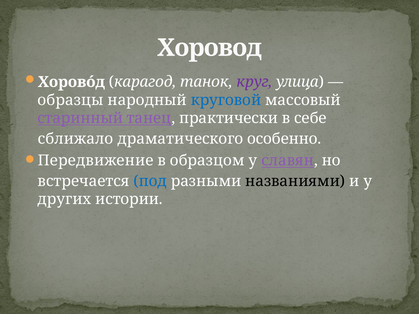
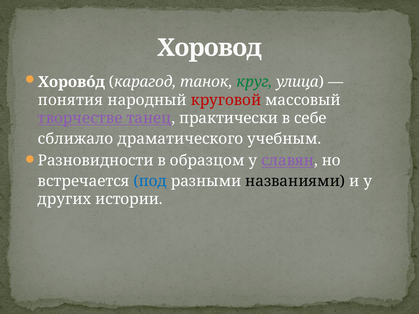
круг colour: purple -> green
образцы: образцы -> понятия
круговой colour: blue -> red
старинный: старинный -> творчестве
особенно: особенно -> учебным
Передвижение: Передвижение -> Разновидности
